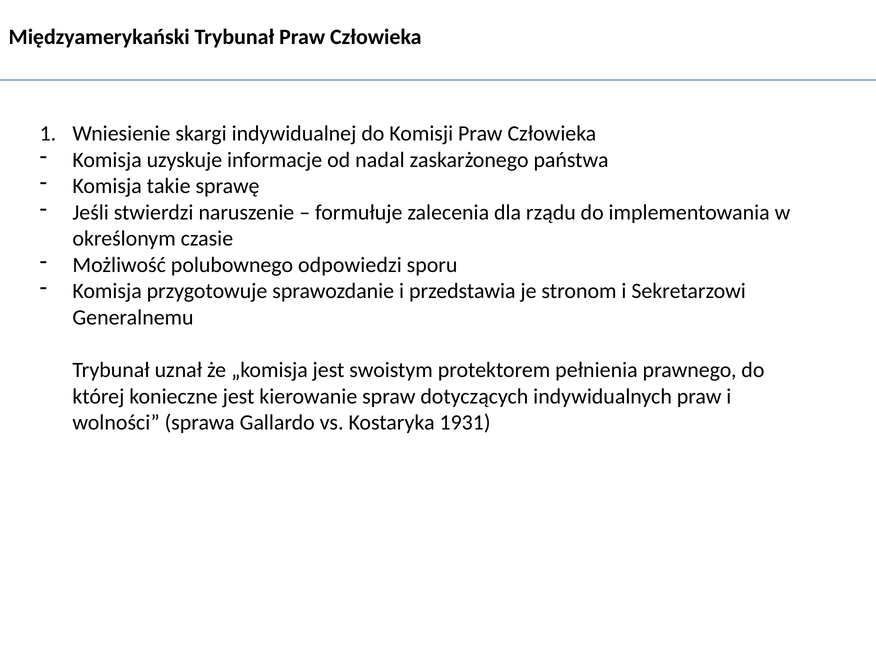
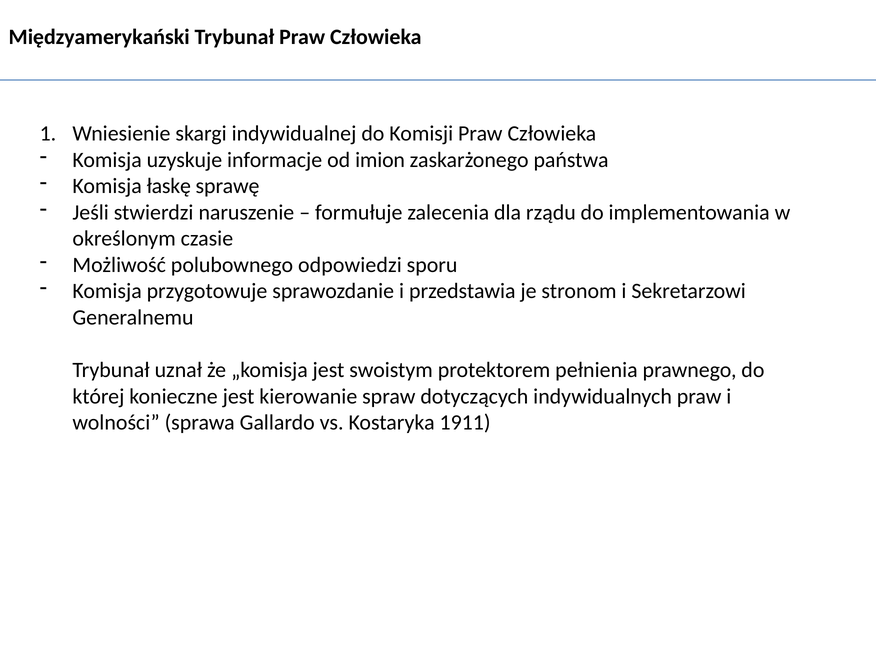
nadal: nadal -> imion
takie: takie -> łaskę
1931: 1931 -> 1911
